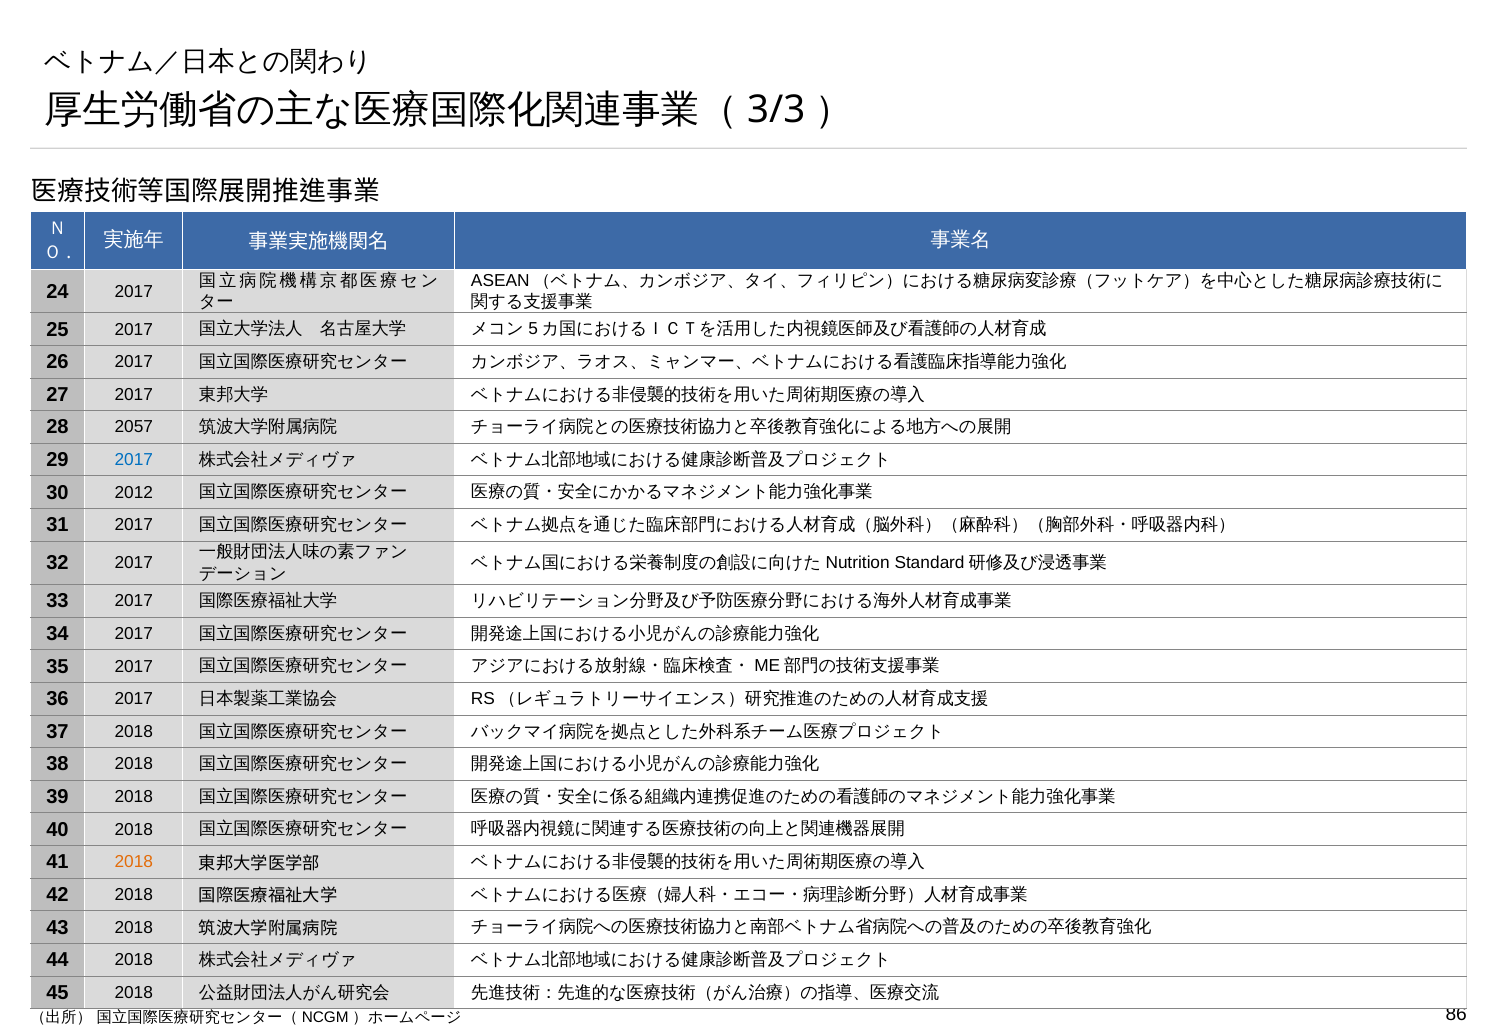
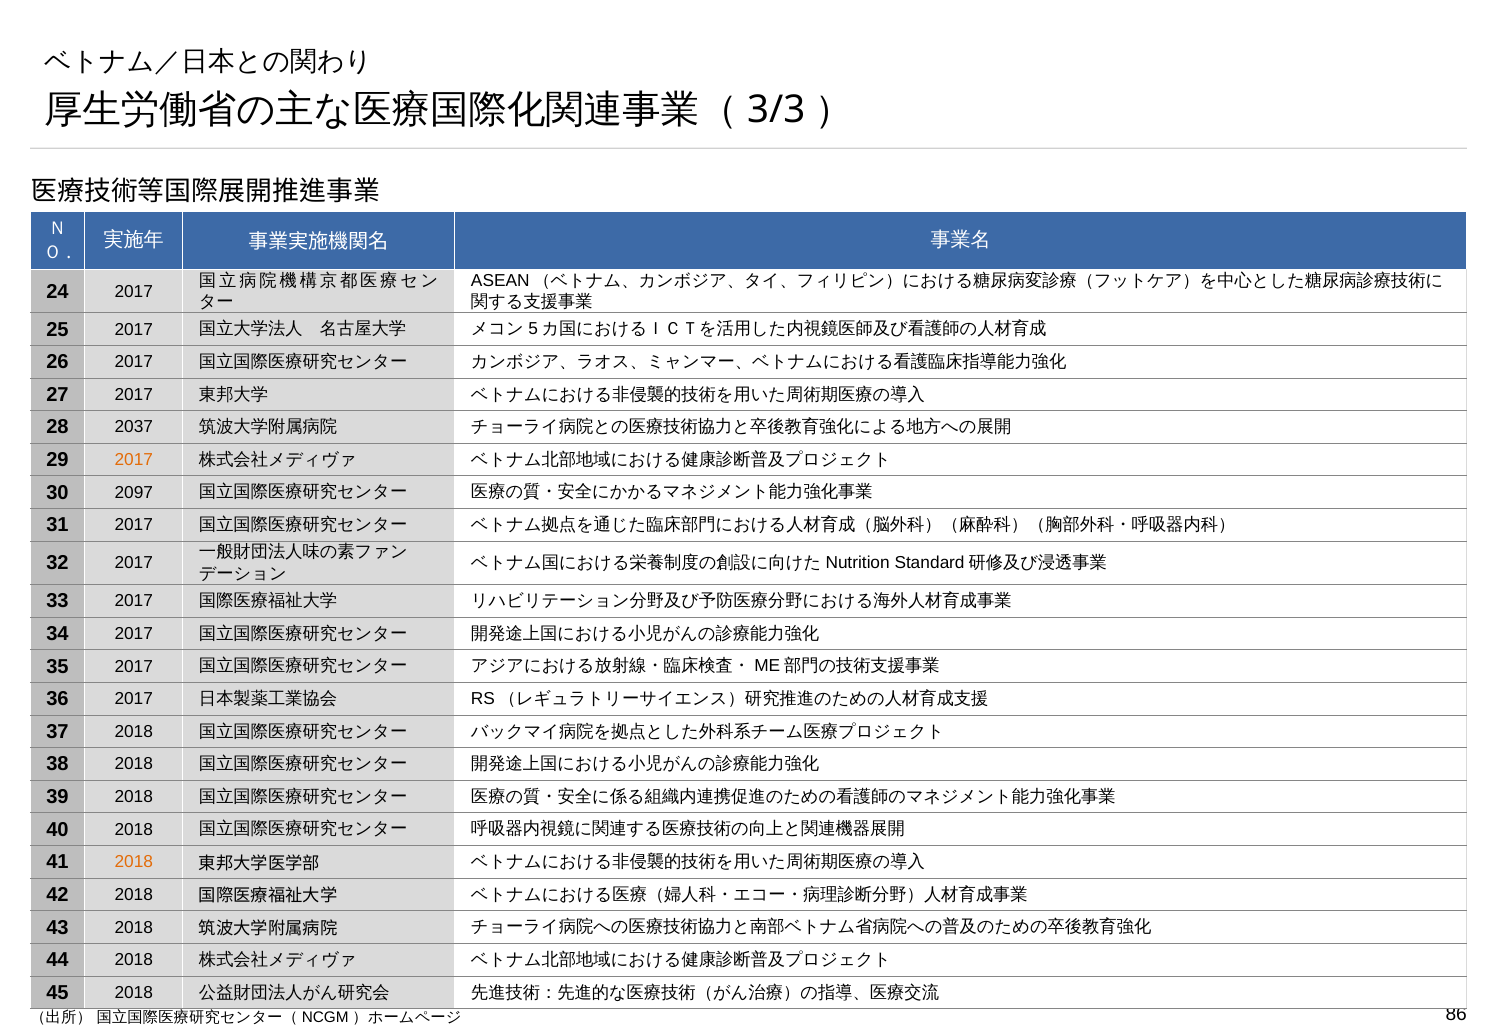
2057: 2057 -> 2037
2017 at (134, 460) colour: blue -> orange
2012: 2012 -> 2097
